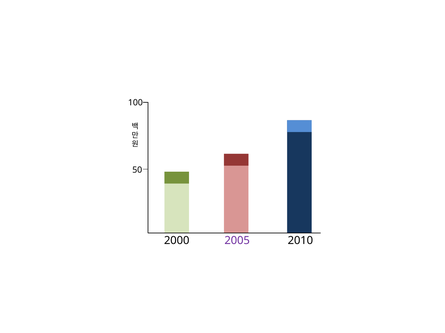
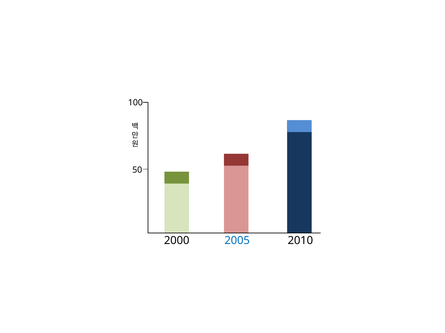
2005 colour: purple -> blue
